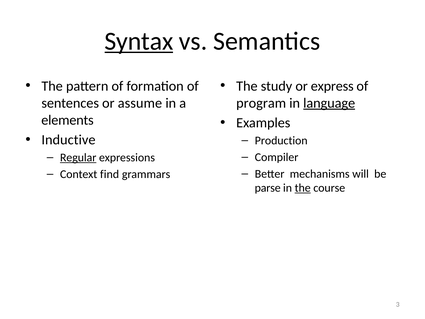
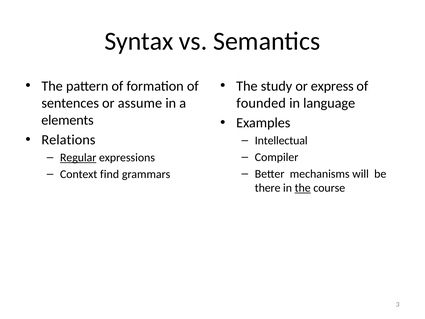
Syntax underline: present -> none
program: program -> founded
language underline: present -> none
Inductive: Inductive -> Relations
Production: Production -> Intellectual
parse: parse -> there
